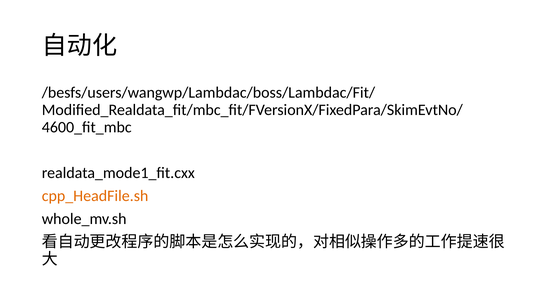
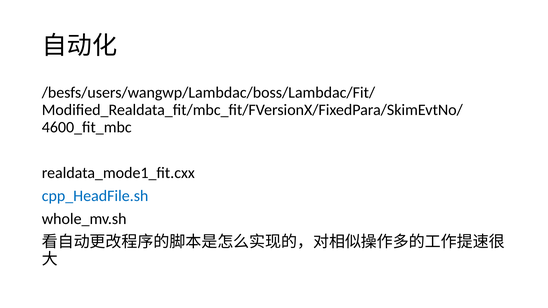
cpp_HeadFile.sh colour: orange -> blue
